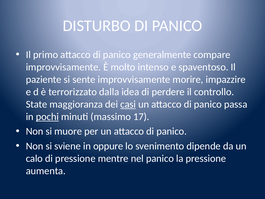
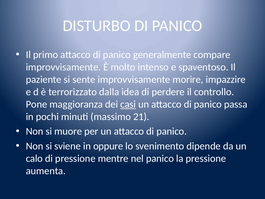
State: State -> Pone
pochi underline: present -> none
17: 17 -> 21
